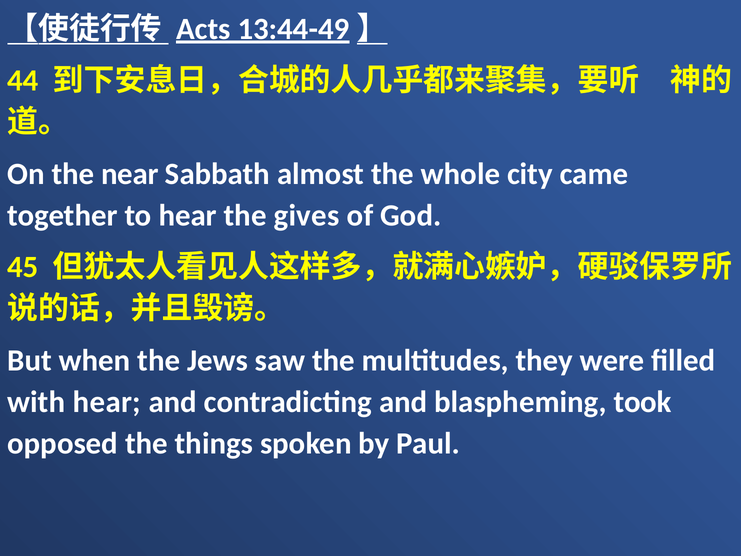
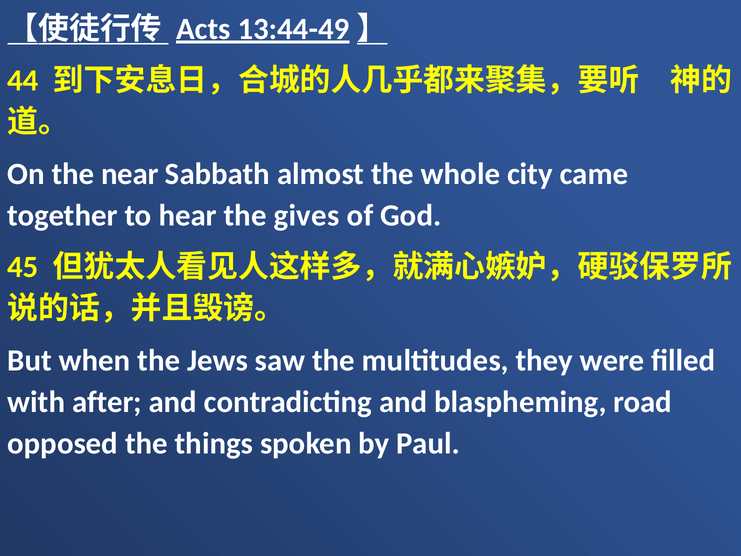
with hear: hear -> after
took: took -> road
